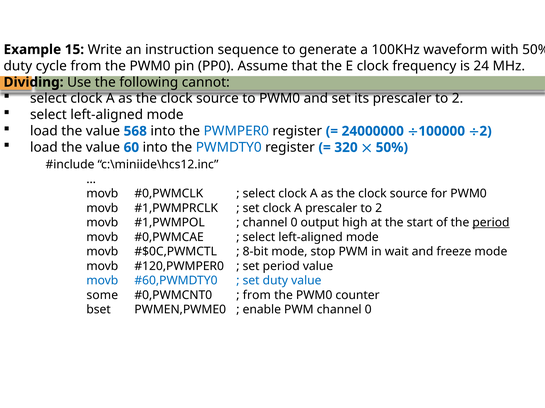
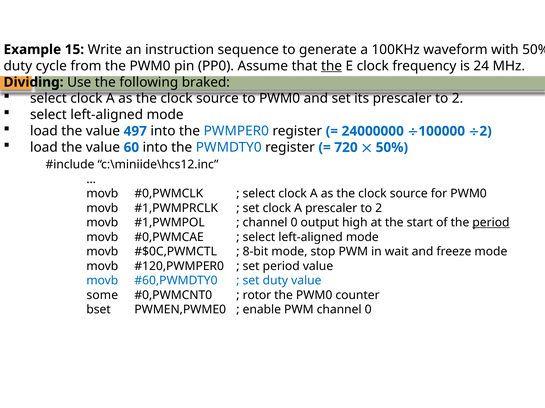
the at (332, 66) underline: none -> present
cannot: cannot -> braked
568: 568 -> 497
320: 320 -> 720
from at (257, 296): from -> rotor
